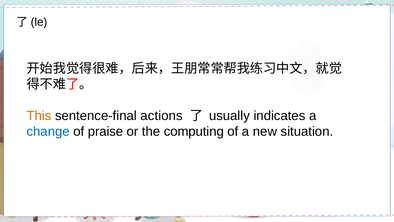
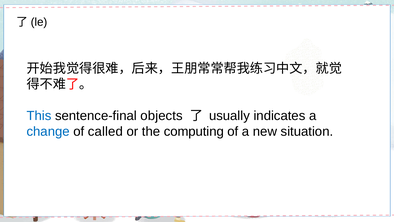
This colour: orange -> blue
actions: actions -> objects
praise: praise -> called
